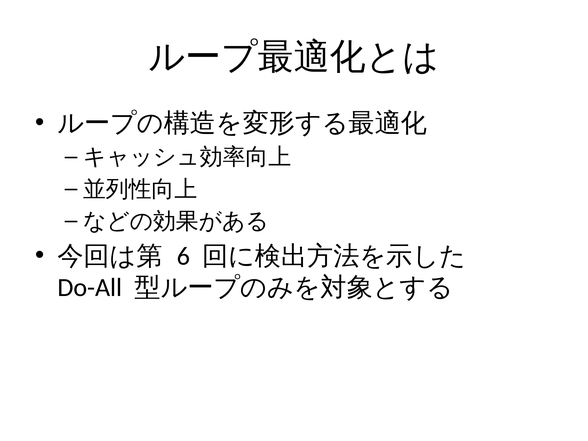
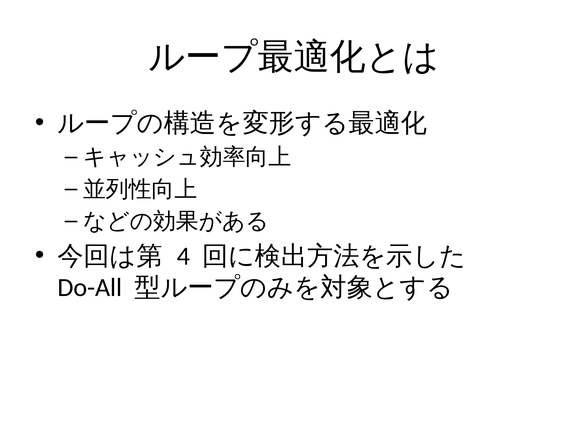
6: 6 -> 4
